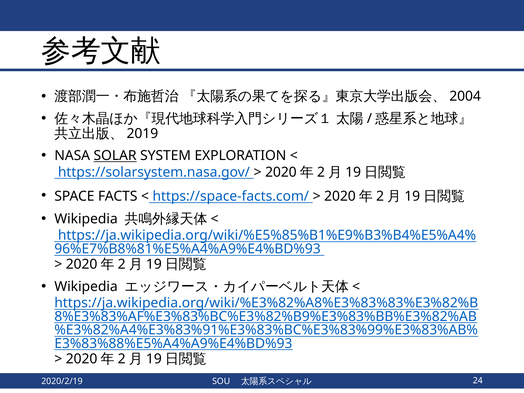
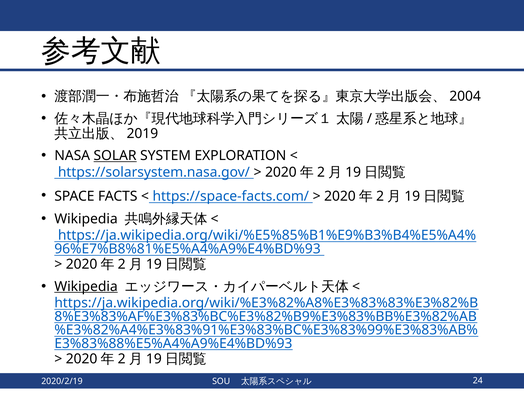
Wikipedia at (86, 286) underline: none -> present
